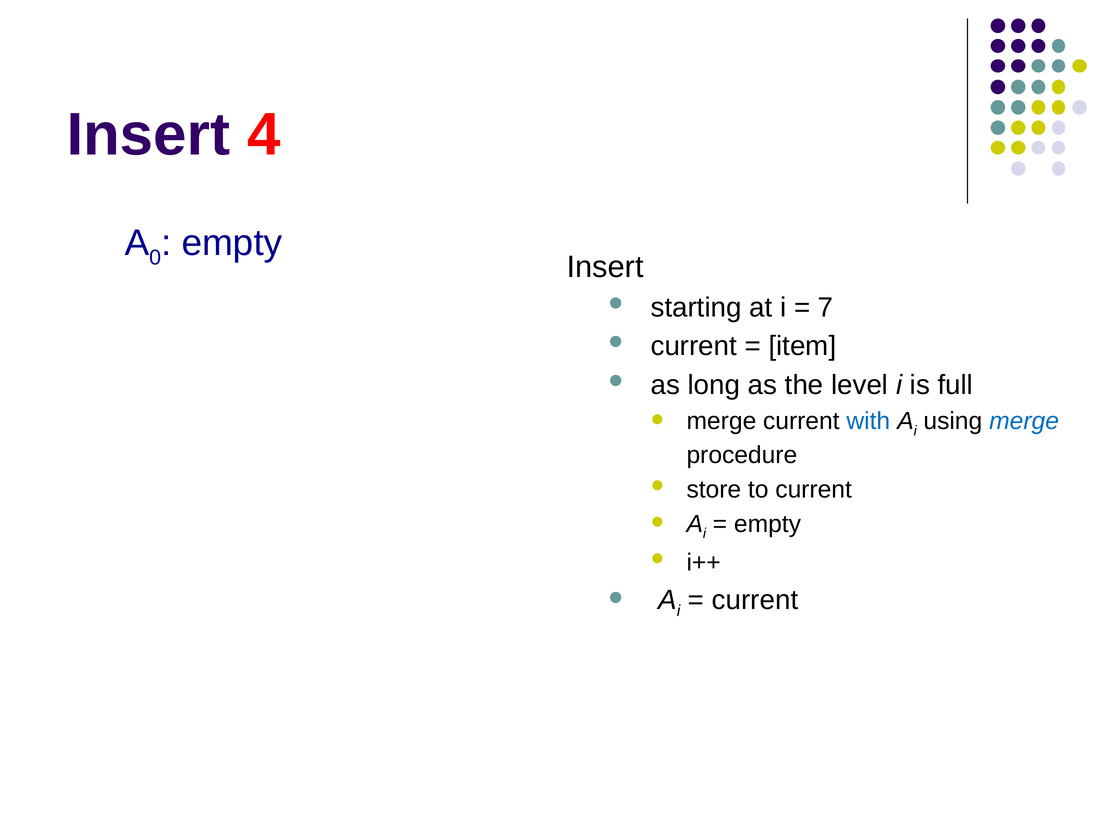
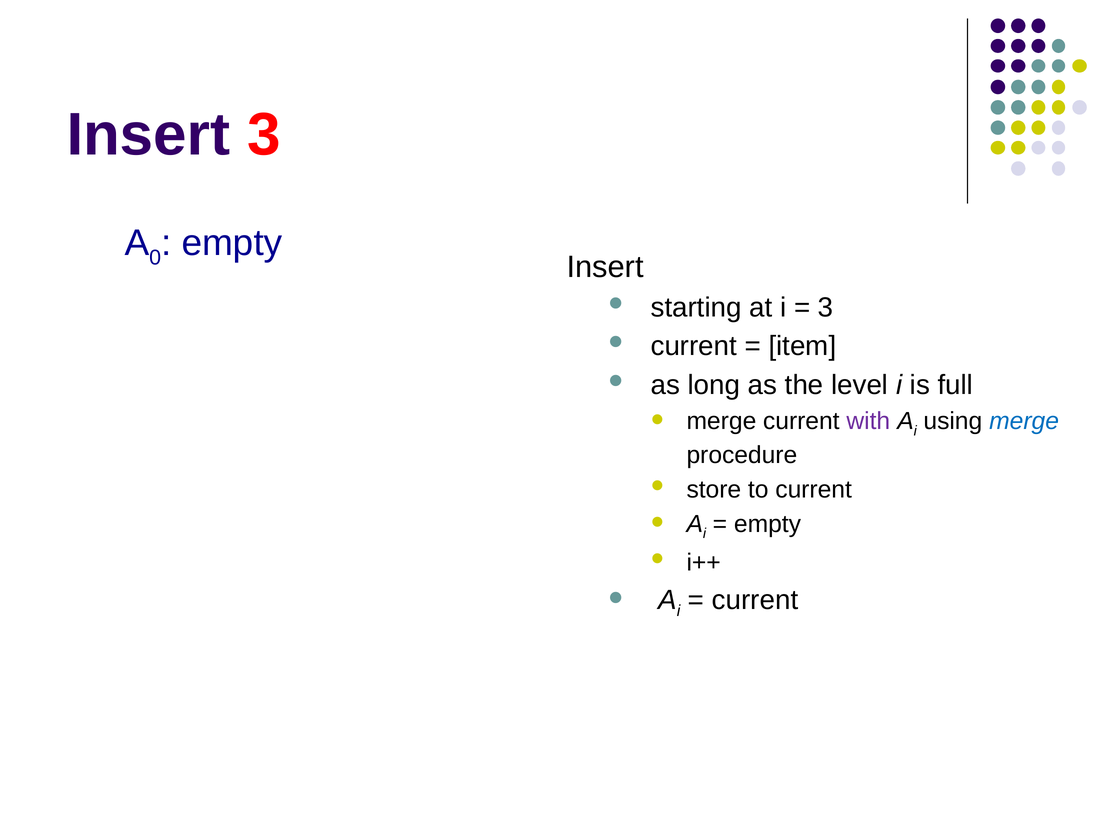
Insert 4: 4 -> 3
7 at (826, 307): 7 -> 3
with colour: blue -> purple
